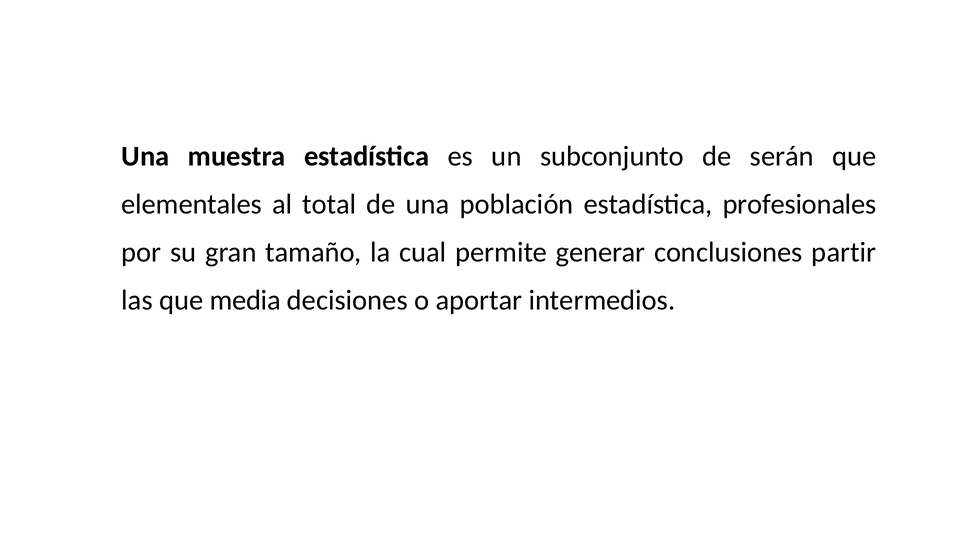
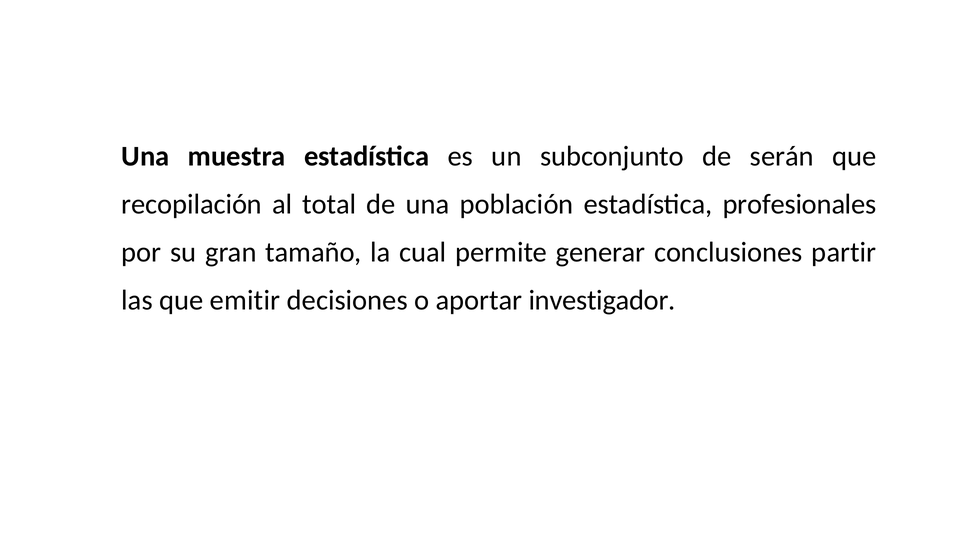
elementales: elementales -> recopilación
media: media -> emitir
intermedios: intermedios -> investigador
